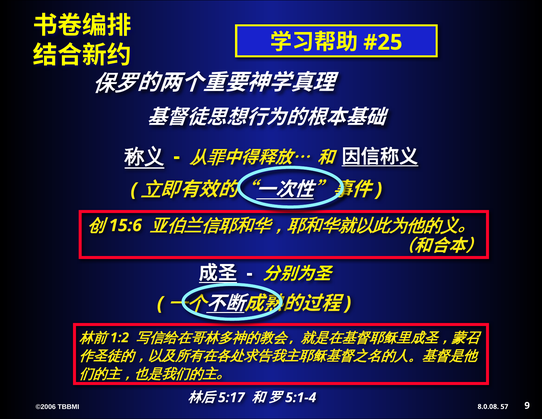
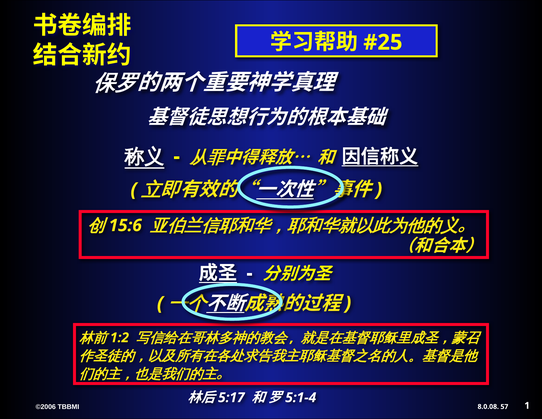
9: 9 -> 1
